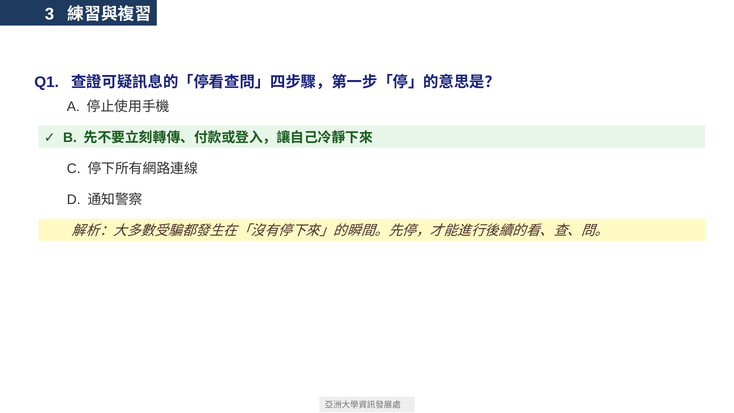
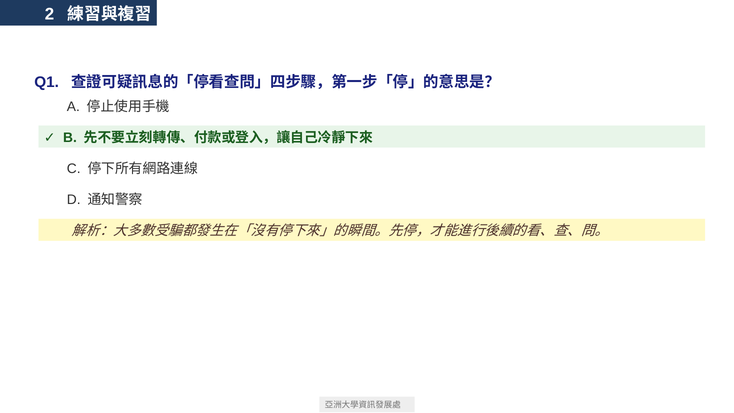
3: 3 -> 2
